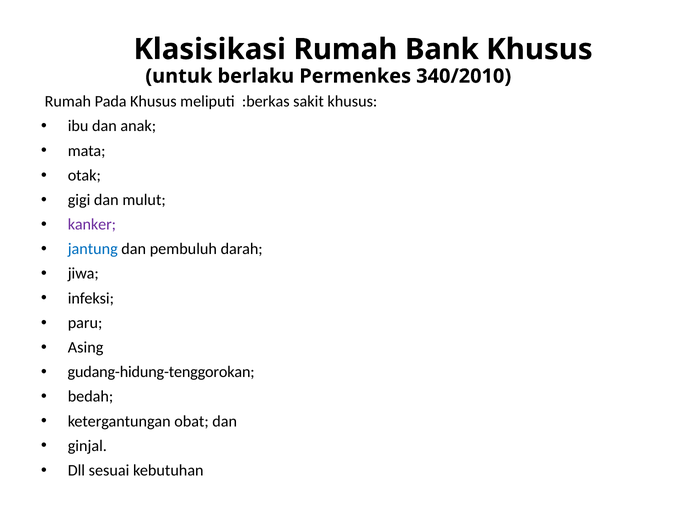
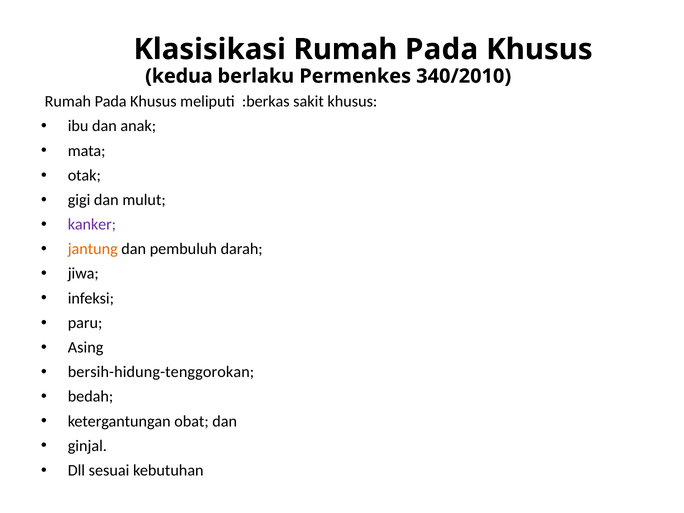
Klasisikasi Rumah Bank: Bank -> Pada
untuk: untuk -> kedua
jantung colour: blue -> orange
gudang-hidung-tenggorokan: gudang-hidung-tenggorokan -> bersih-hidung-tenggorokan
